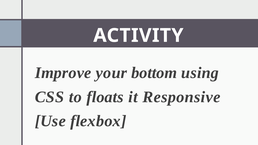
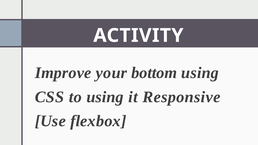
to floats: floats -> using
